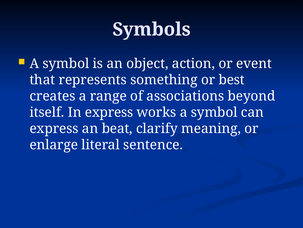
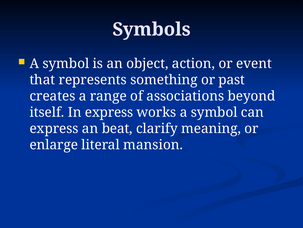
best: best -> past
sentence: sentence -> mansion
